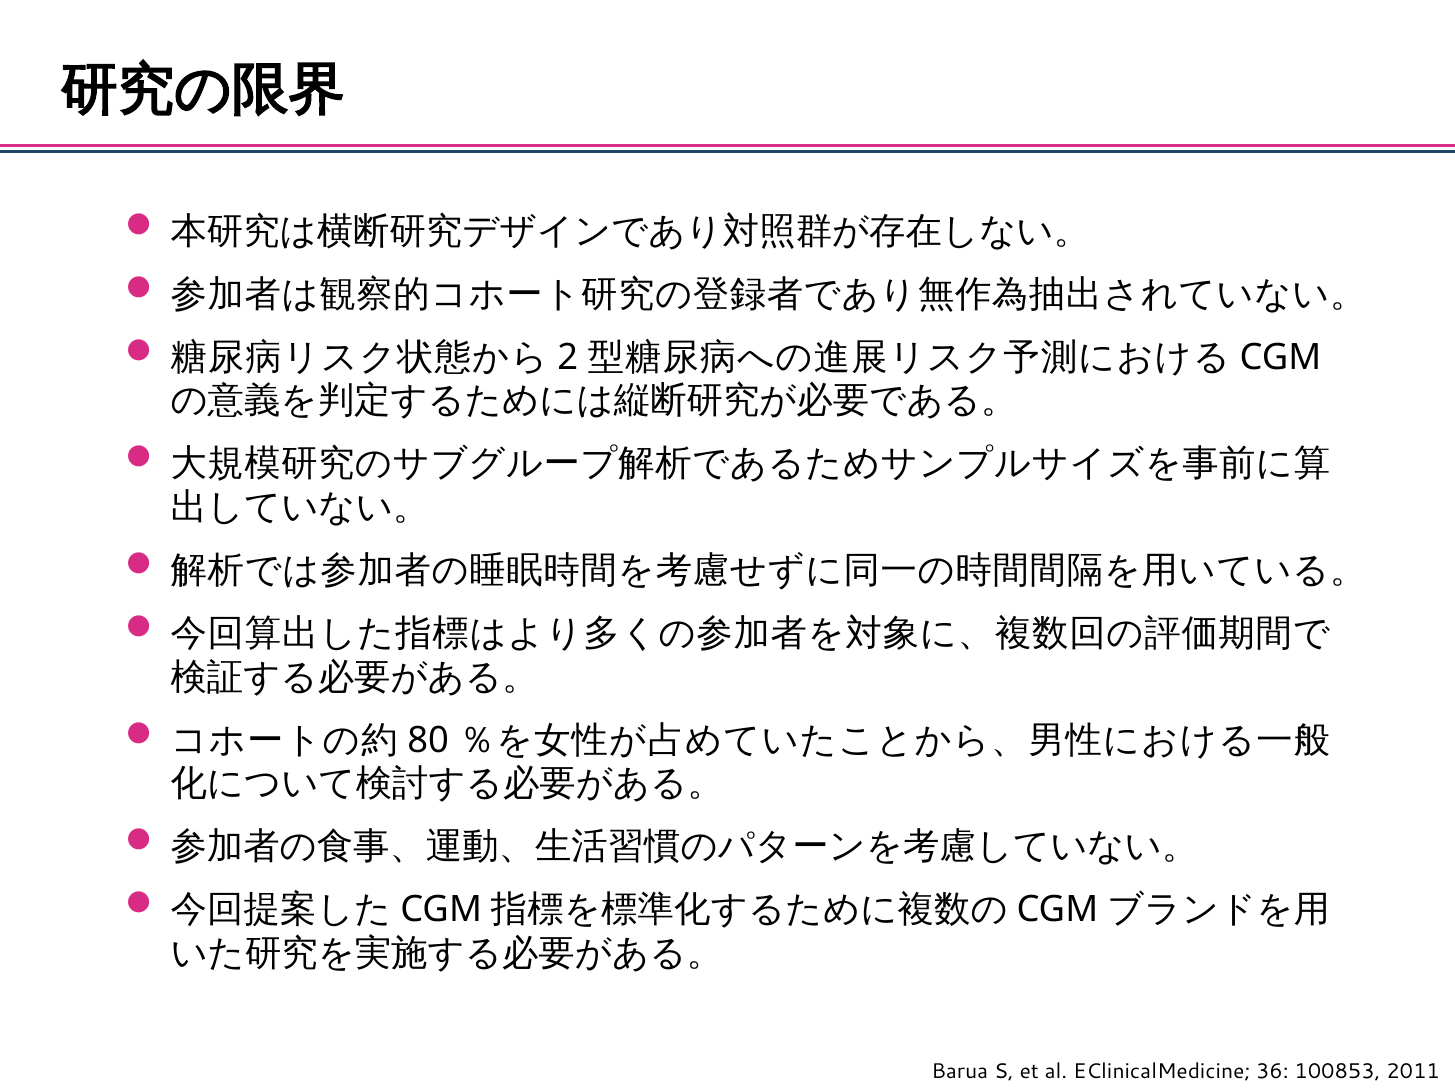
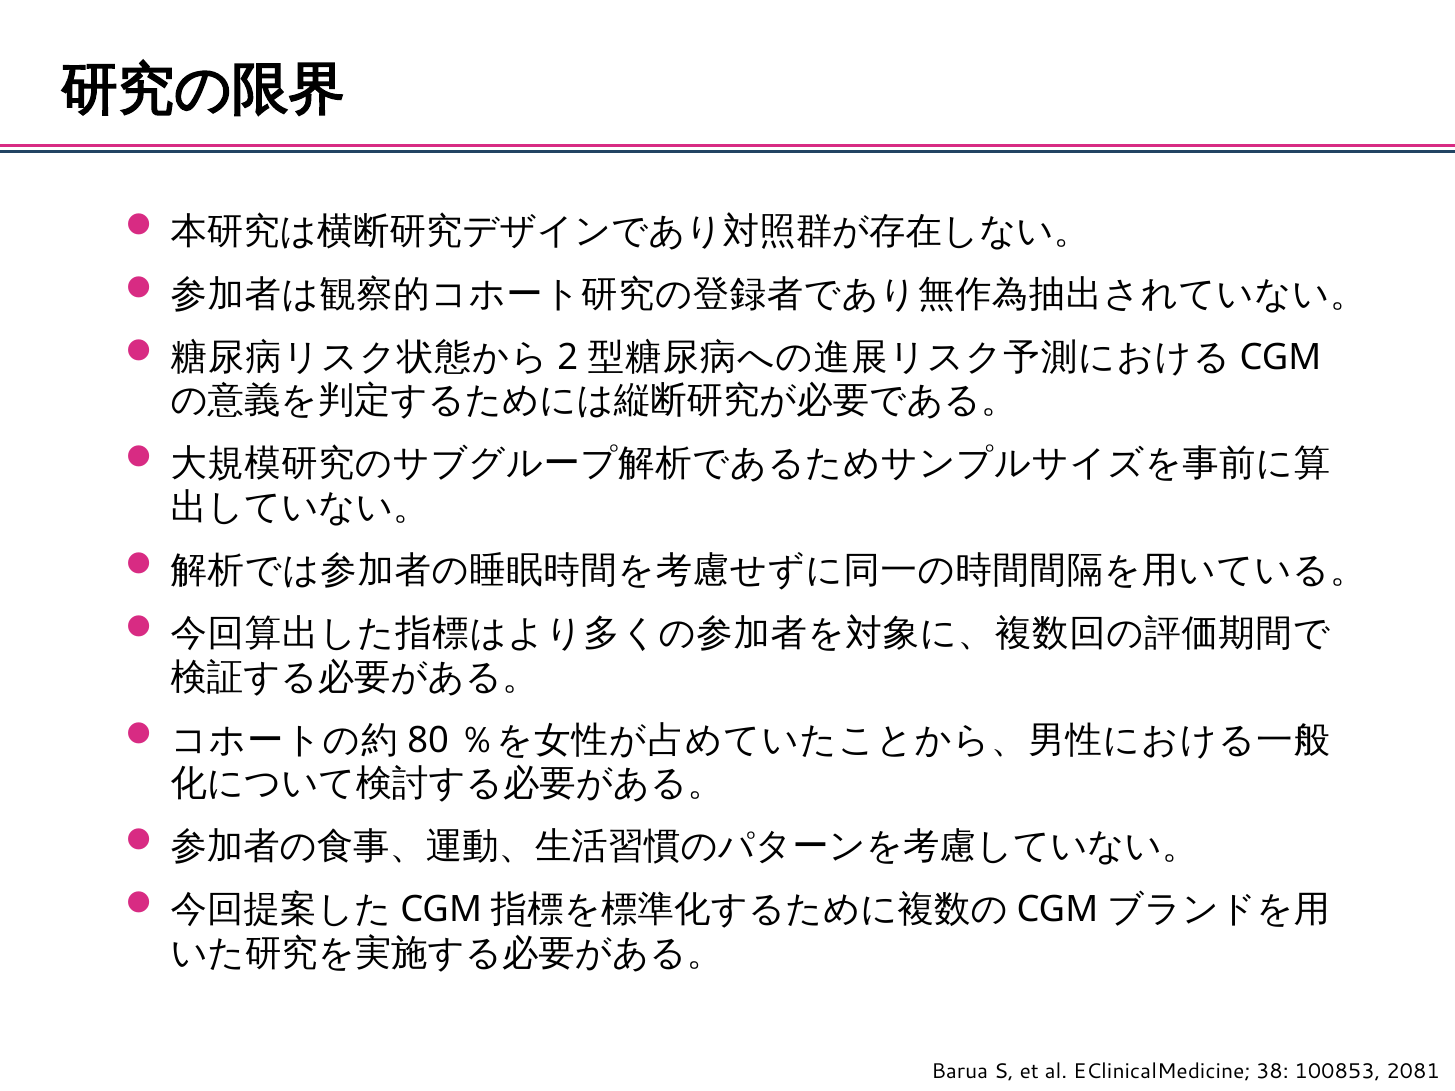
36: 36 -> 38
2011: 2011 -> 2081
